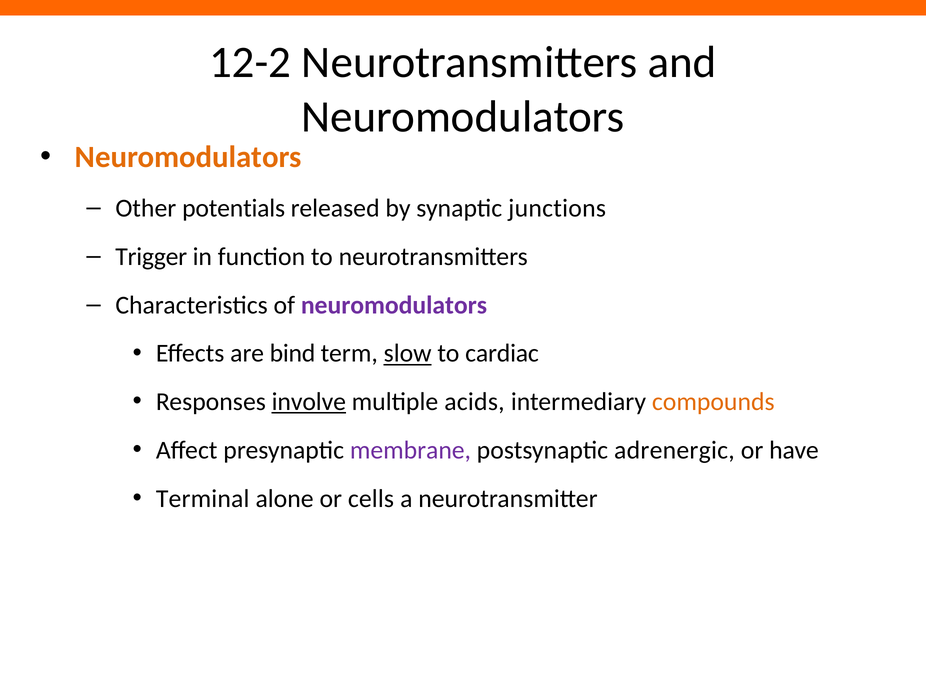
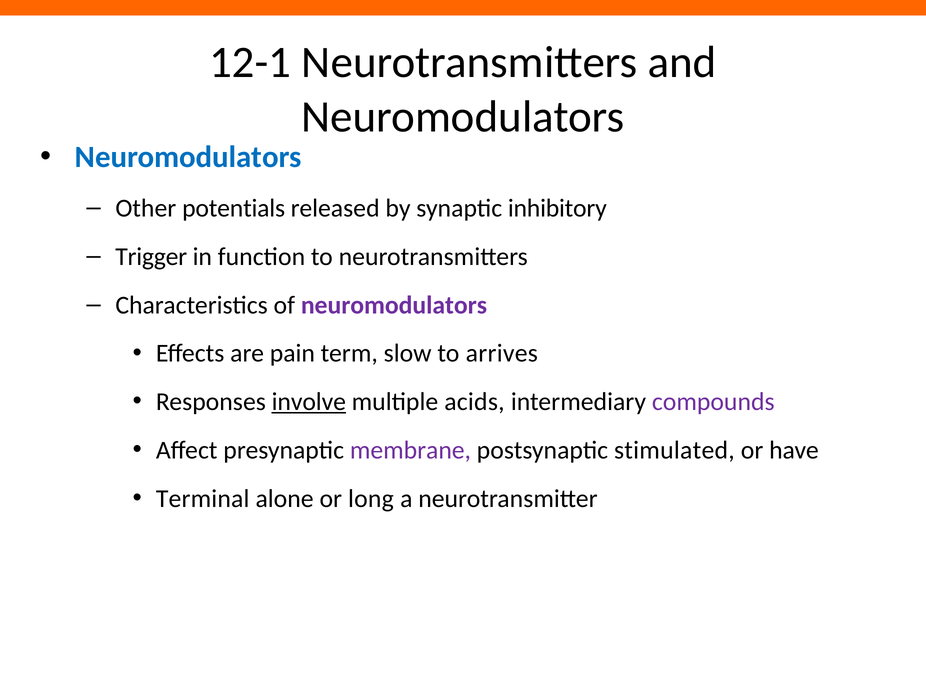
12-2: 12-2 -> 12-1
Neuromodulators at (188, 157) colour: orange -> blue
junctions: junctions -> inhibitory
bind: bind -> pain
slow underline: present -> none
cardiac: cardiac -> arrives
compounds colour: orange -> purple
adrenergic: adrenergic -> stimulated
cells: cells -> long
